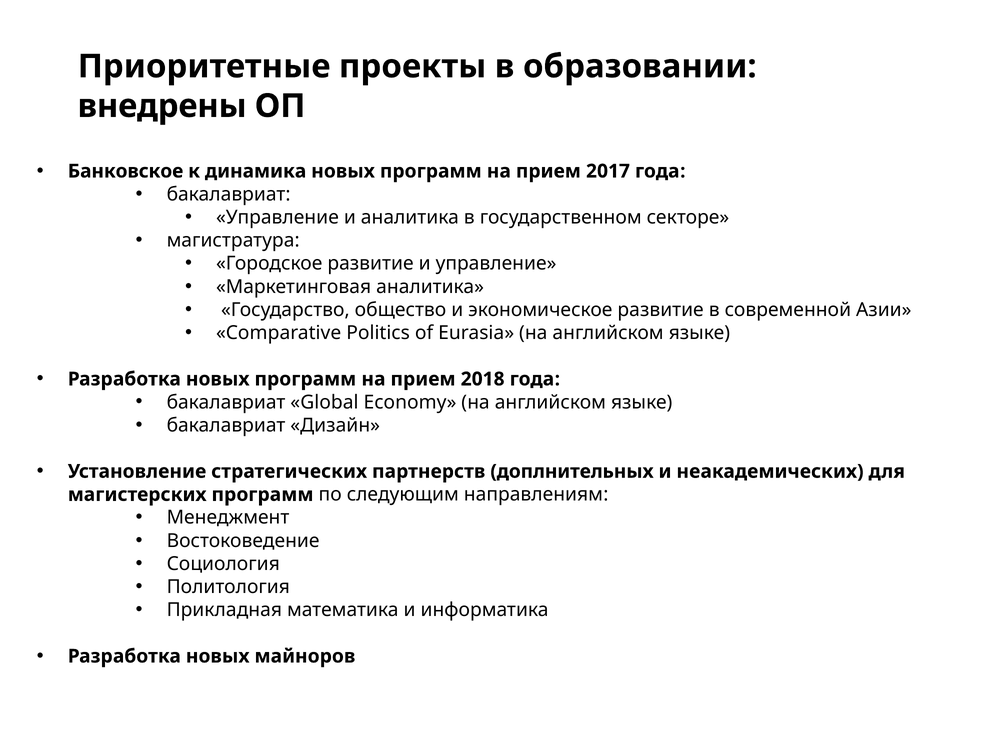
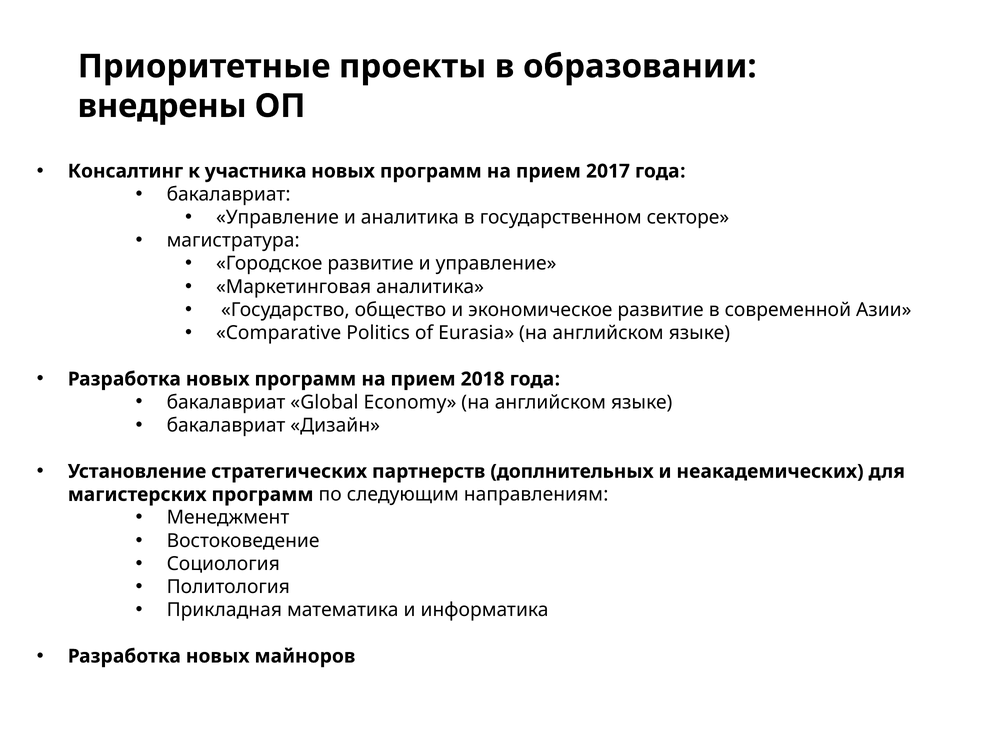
Банковское: Банковское -> Консалтинг
динамика: динамика -> участника
